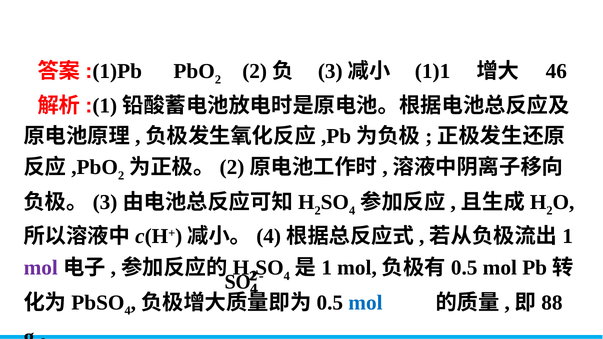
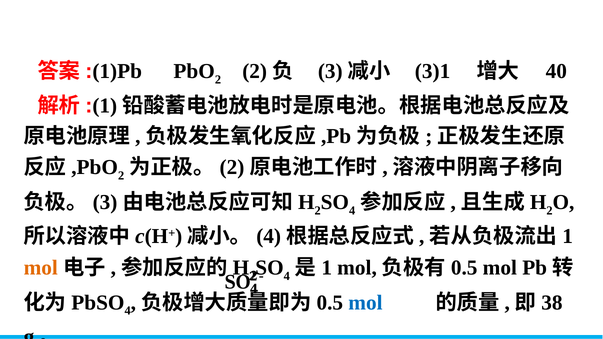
1)1: 1)1 -> 3)1
46: 46 -> 40
mol at (41, 268) colour: purple -> orange
88: 88 -> 38
